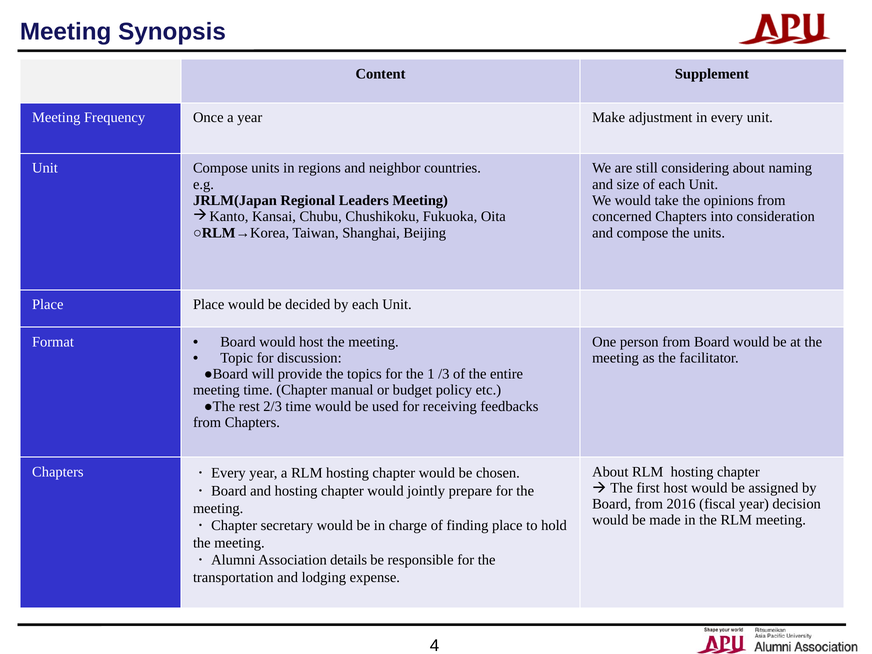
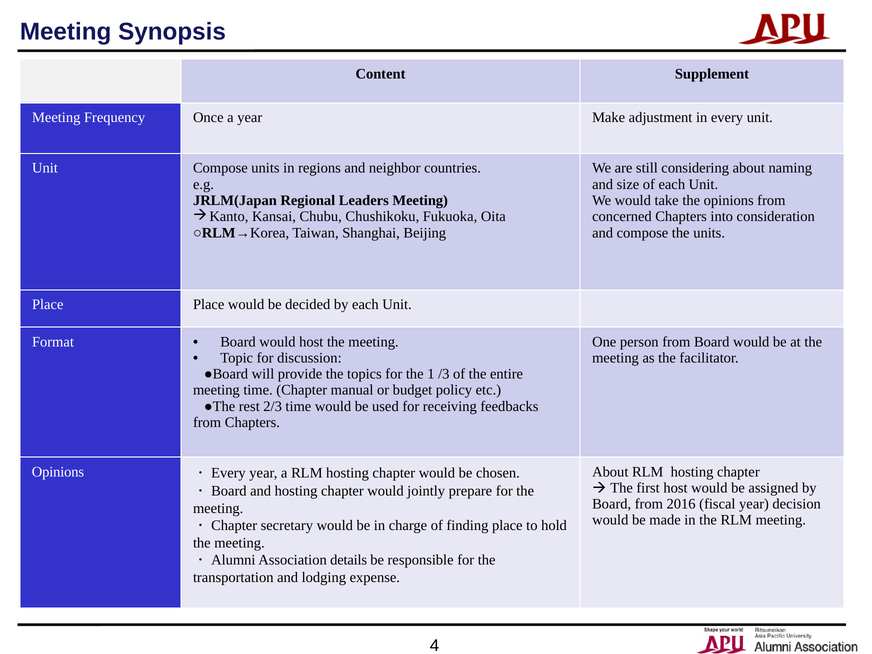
Chapters at (58, 472): Chapters -> Opinions
